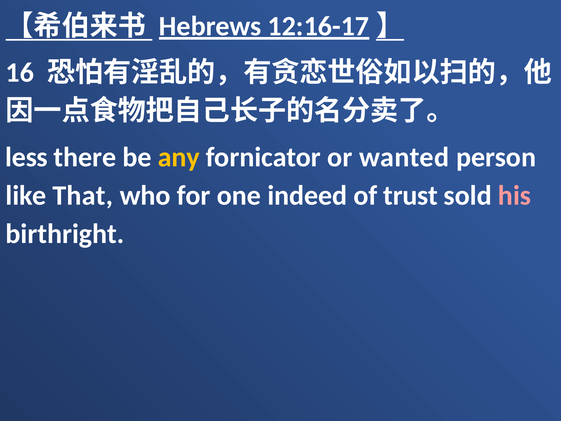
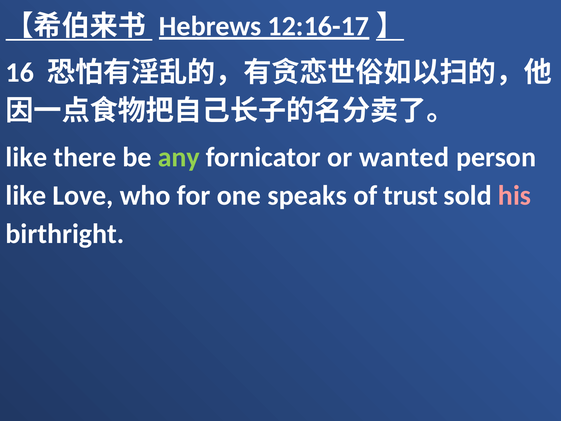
less at (27, 157): less -> like
any colour: yellow -> light green
That: That -> Love
indeed: indeed -> speaks
